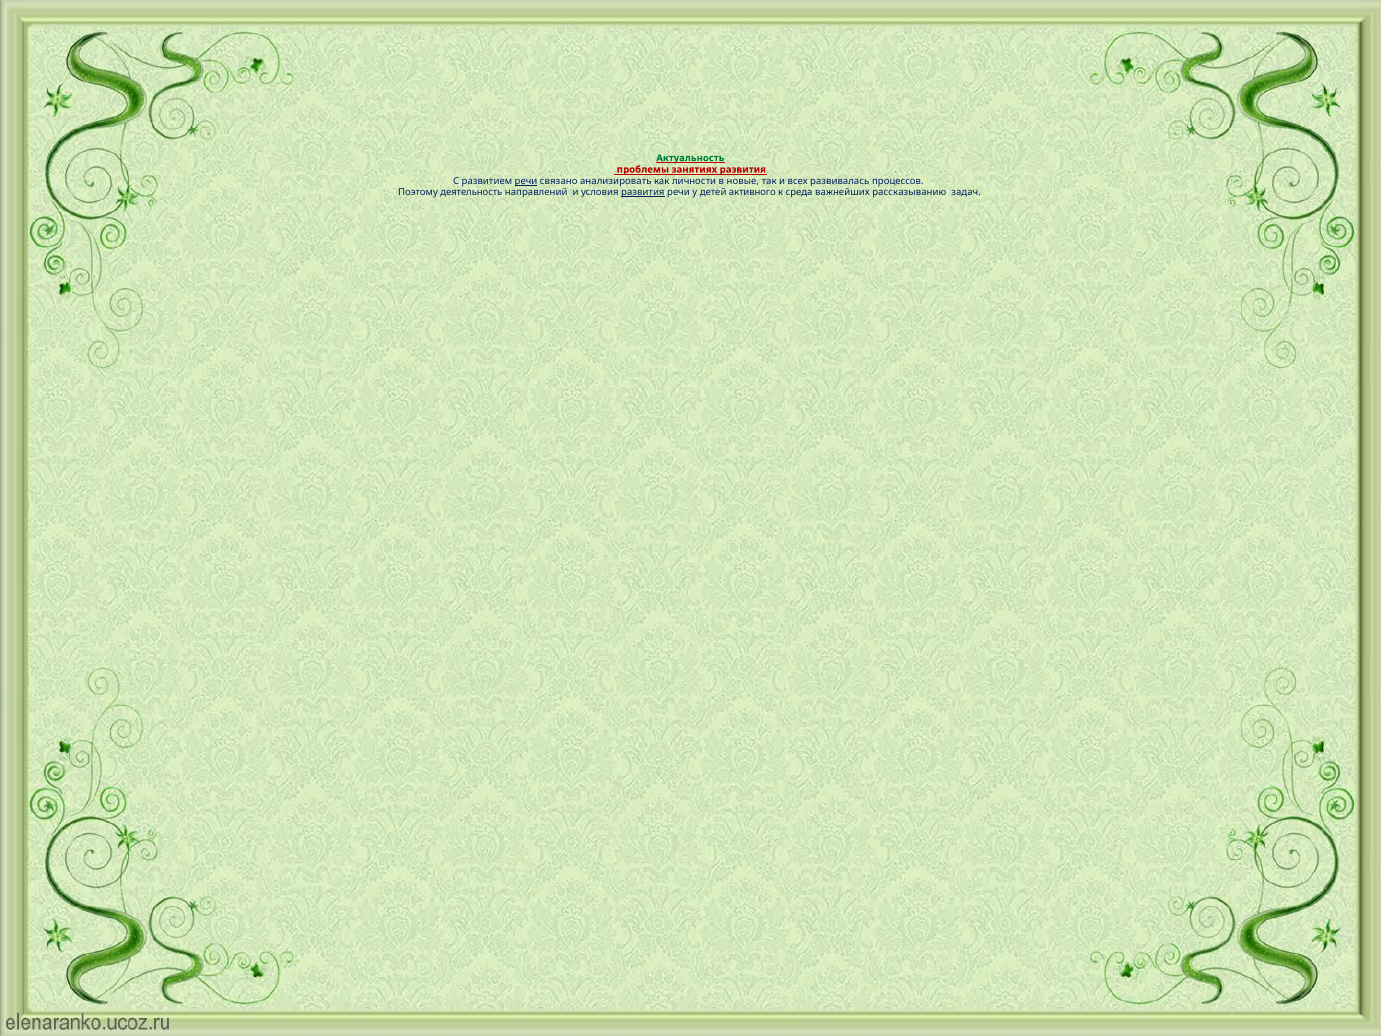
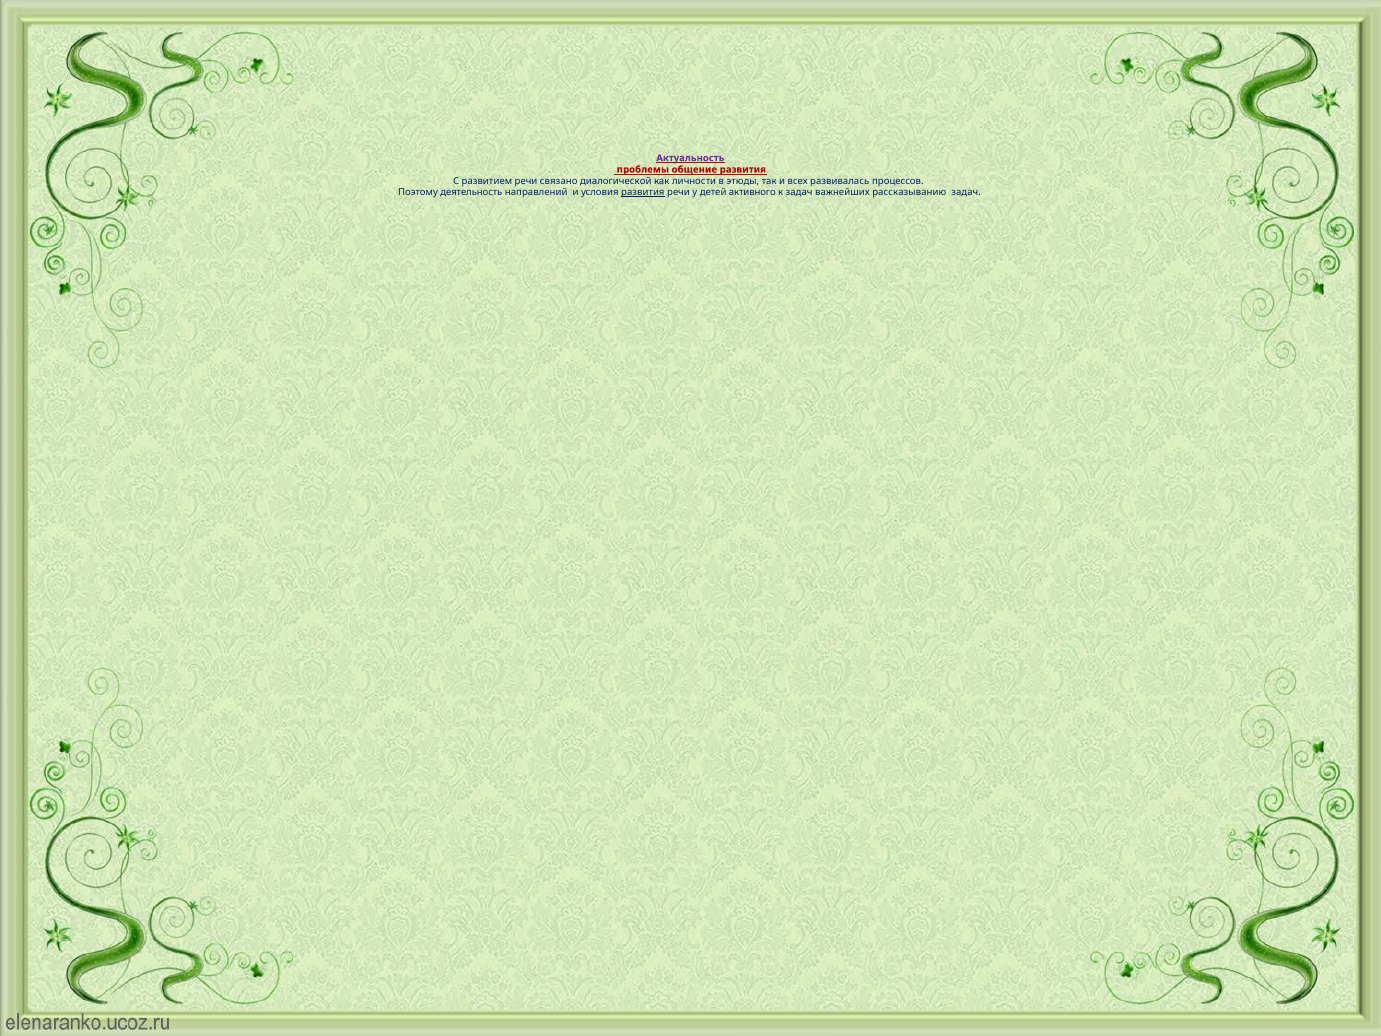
Актуальность colour: green -> purple
занятиях: занятиях -> общение
речи at (526, 181) underline: present -> none
анализировать: анализировать -> диалогической
новые: новые -> этюды
к среда: среда -> задач
